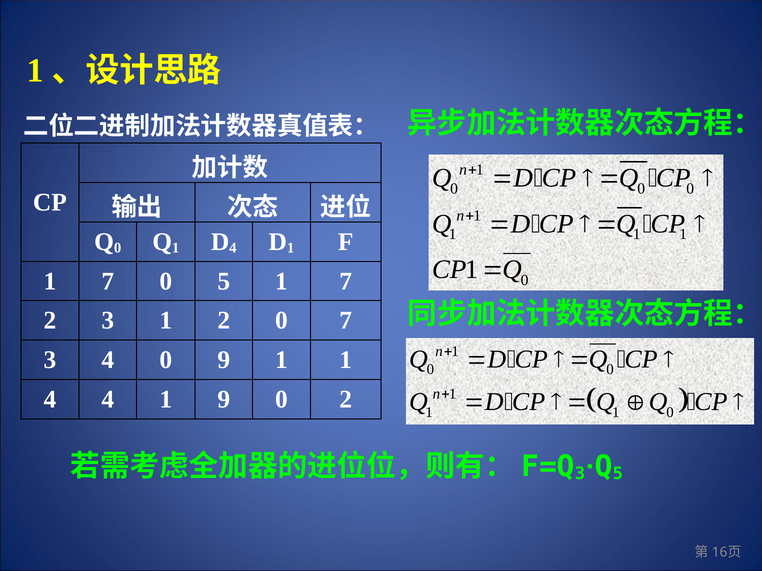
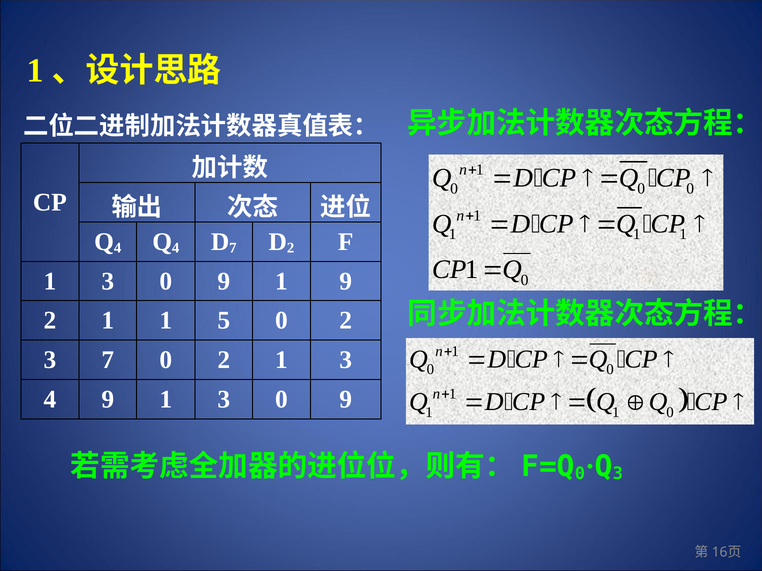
0 at (118, 248): 0 -> 4
1 at (176, 248): 1 -> 4
4 at (233, 248): 4 -> 7
1 at (291, 248): 1 -> 2
7 at (108, 281): 7 -> 3
5 at (224, 281): 5 -> 9
7 at (346, 281): 7 -> 9
3 at (108, 321): 3 -> 1
1 2: 2 -> 5
7 at (346, 321): 7 -> 2
3 4: 4 -> 7
9 at (224, 360): 9 -> 2
1 at (346, 360): 1 -> 3
4 4: 4 -> 9
9 at (224, 400): 9 -> 3
2 at (346, 400): 2 -> 9
3 at (580, 474): 3 -> 0
5 at (618, 474): 5 -> 3
